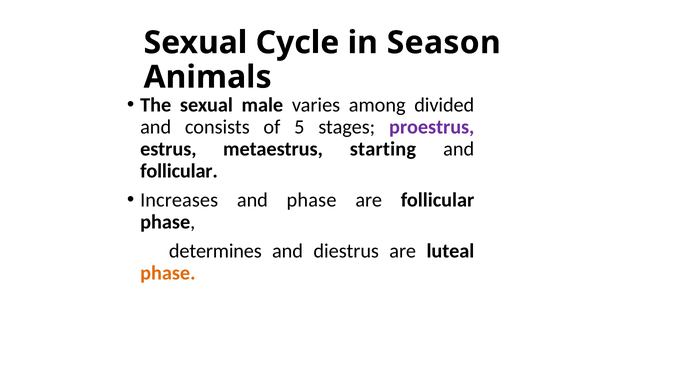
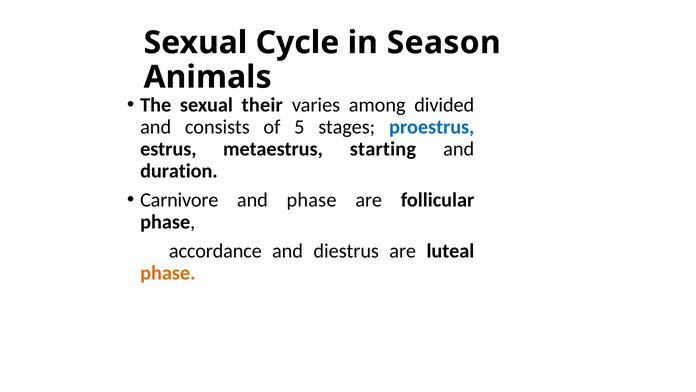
male: male -> their
proestrus colour: purple -> blue
follicular at (179, 171): follicular -> duration
Increases: Increases -> Carnivore
determines: determines -> accordance
